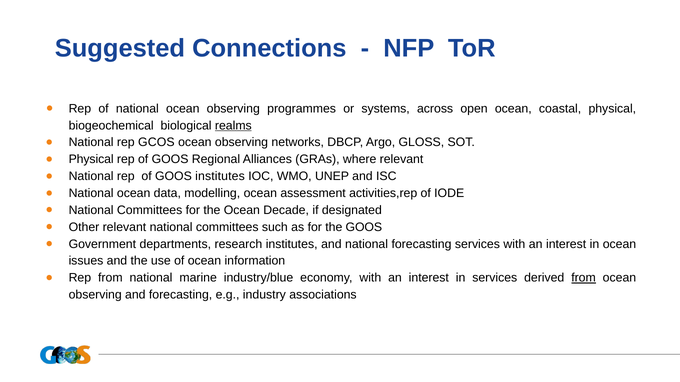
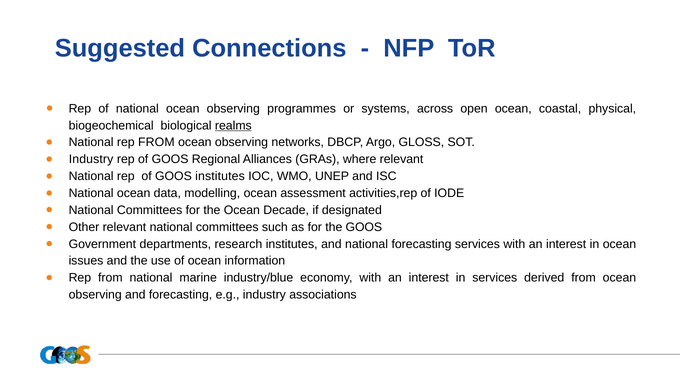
National rep GCOS: GCOS -> FROM
Physical at (91, 160): Physical -> Industry
from at (584, 278) underline: present -> none
